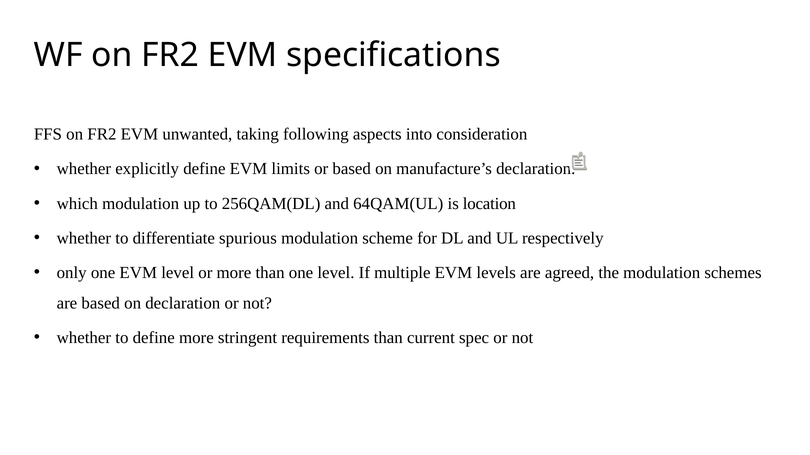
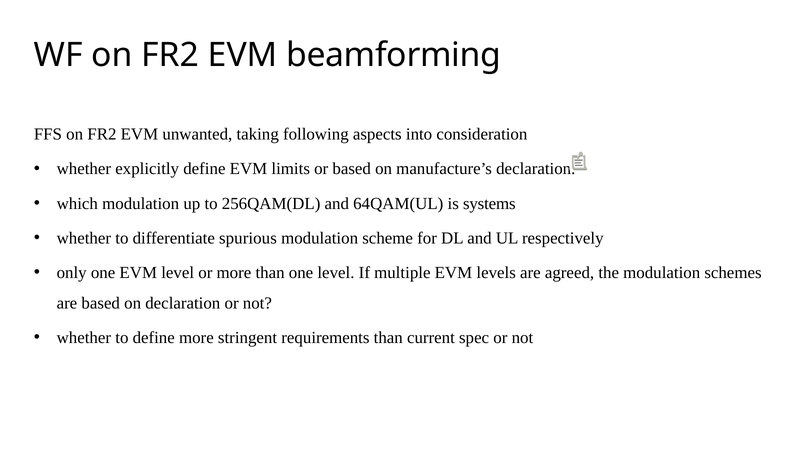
specifications: specifications -> beamforming
location: location -> systems
